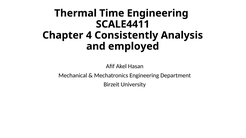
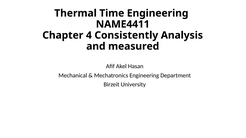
SCALE4411: SCALE4411 -> NAME4411
employed: employed -> measured
